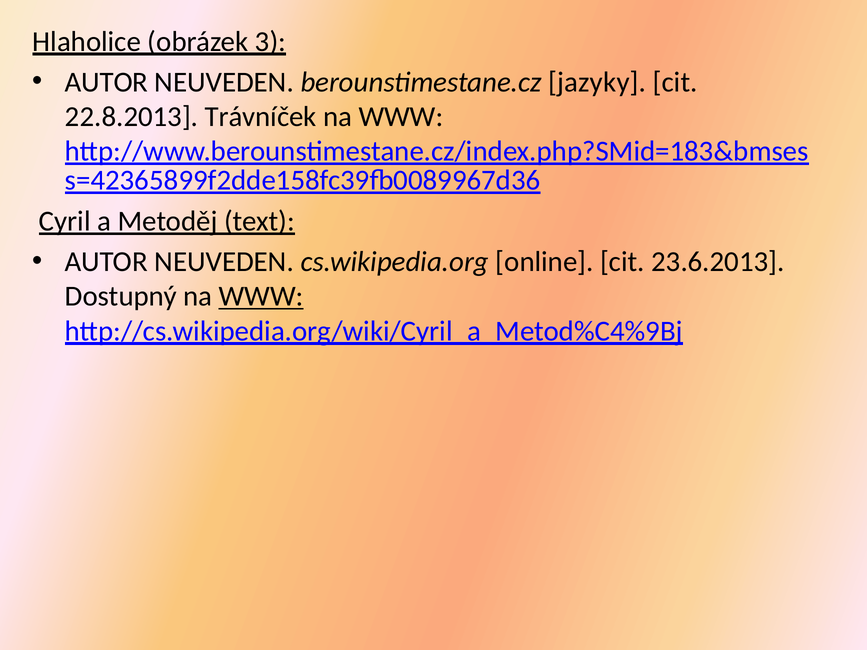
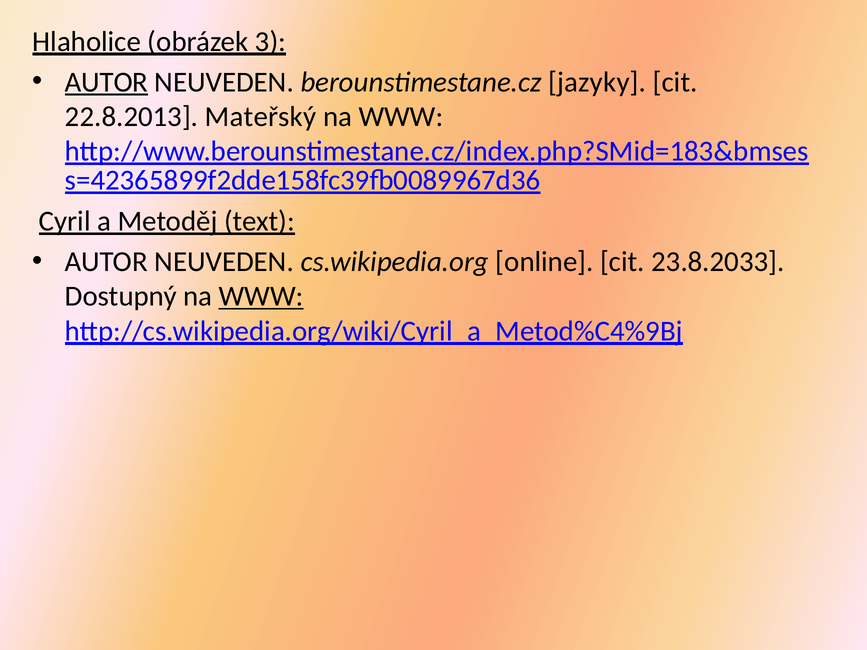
AUTOR at (107, 82) underline: none -> present
Trávníček: Trávníček -> Mateřský
23.6.2013: 23.6.2013 -> 23.8.2033
